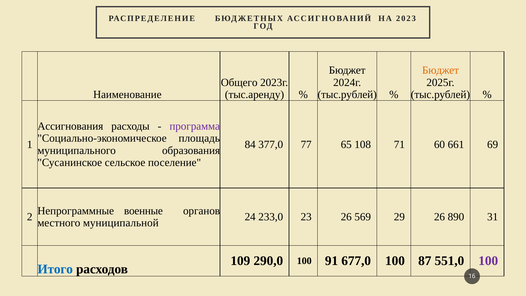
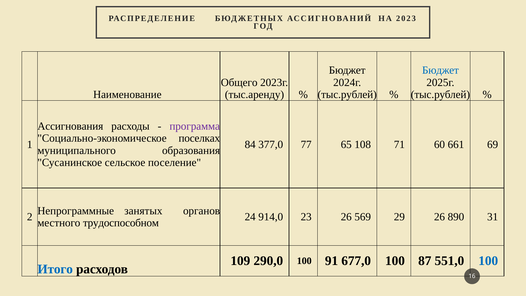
Бюджет at (441, 70) colour: orange -> blue
площадь: площадь -> поселках
военные: военные -> занятых
233,0: 233,0 -> 914,0
муниципальной: муниципальной -> трудоспособном
100 at (488, 261) colour: purple -> blue
